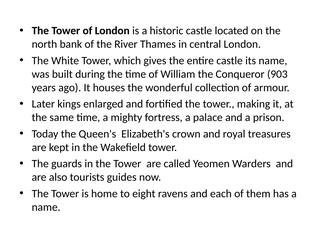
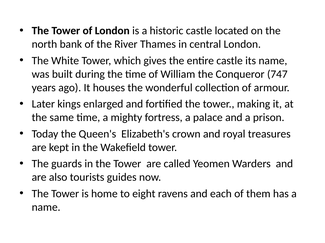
903: 903 -> 747
